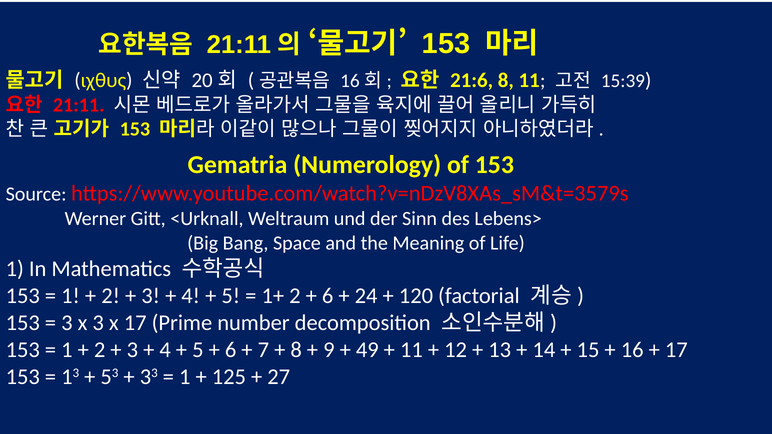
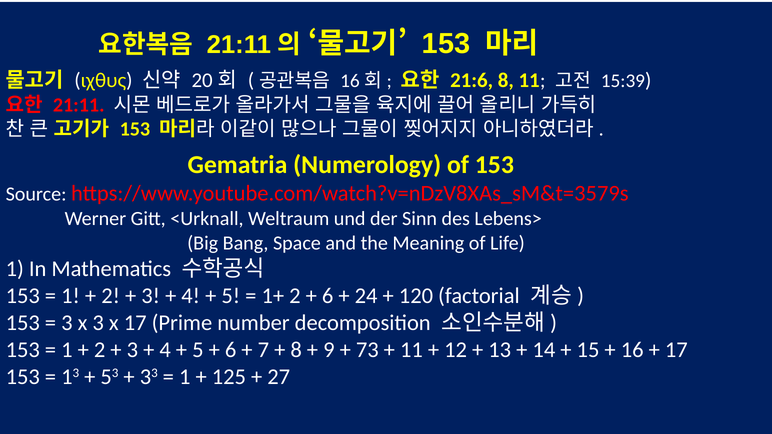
49: 49 -> 73
